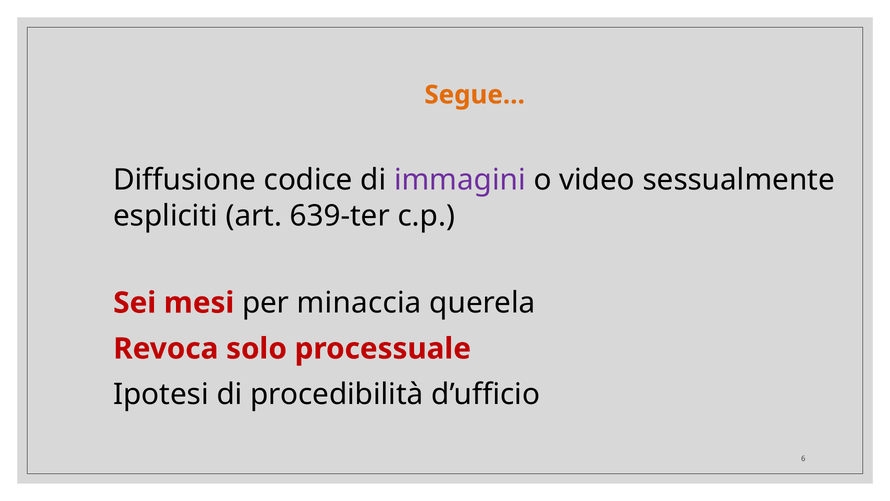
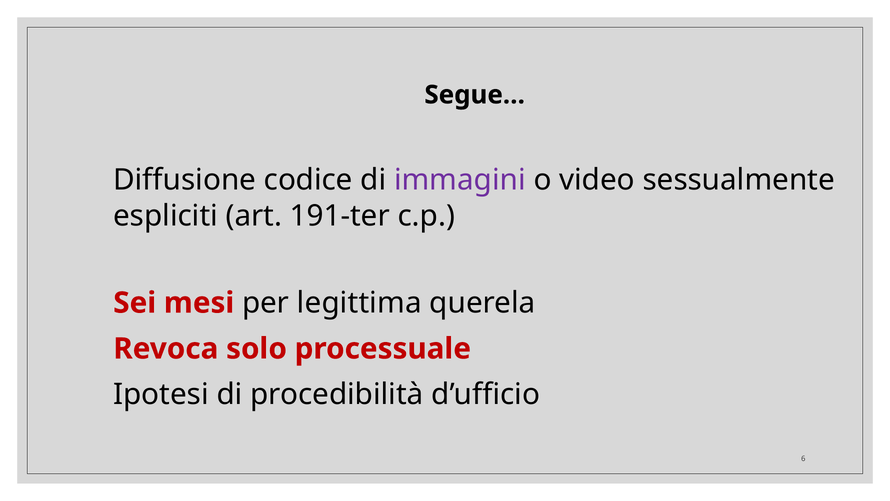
Segue… colour: orange -> black
639-ter: 639-ter -> 191-ter
minaccia: minaccia -> legittima
